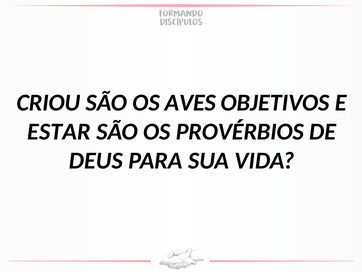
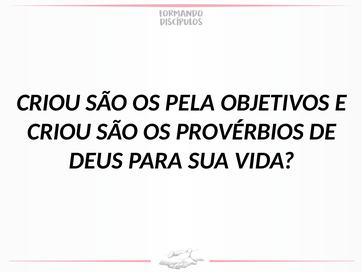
AVES: AVES -> PELA
ESTAR at (59, 131): ESTAR -> CRIOU
